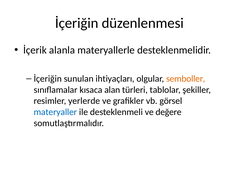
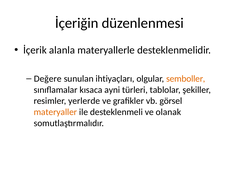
İçeriğin at (48, 79): İçeriğin -> Değere
alan: alan -> ayni
materyaller colour: blue -> orange
değere: değere -> olanak
